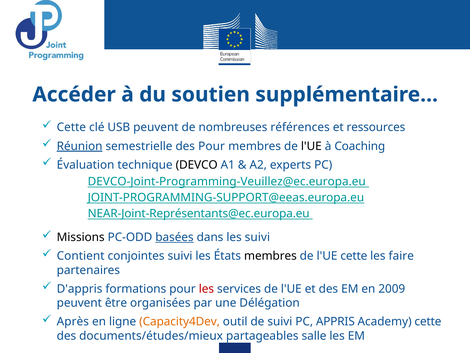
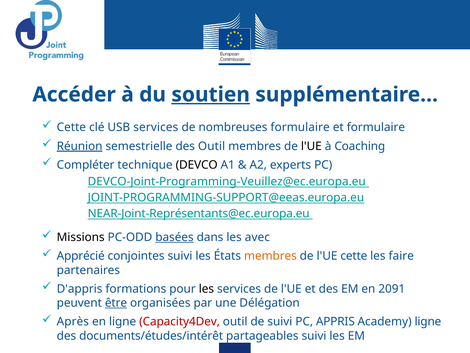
soutien underline: none -> present
USB peuvent: peuvent -> services
nombreuses références: références -> formulaire
et ressources: ressources -> formulaire
des Pour: Pour -> Outil
Évaluation: Évaluation -> Compléter
les suivi: suivi -> avec
Contient: Contient -> Apprécié
membres at (270, 256) colour: black -> orange
les at (206, 289) colour: red -> black
2009: 2009 -> 2091
être underline: none -> present
Capacity4Dev colour: orange -> red
Academy cette: cette -> ligne
documents/études/mieux: documents/études/mieux -> documents/études/intérêt
partageables salle: salle -> suivi
